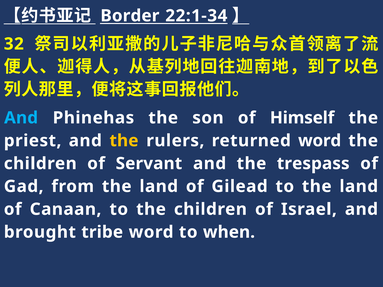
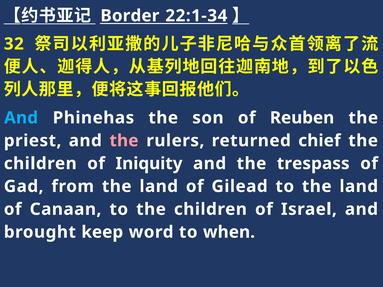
Himself: Himself -> Reuben
the at (124, 141) colour: yellow -> pink
returned word: word -> chief
Servant: Servant -> Iniquity
tribe: tribe -> keep
